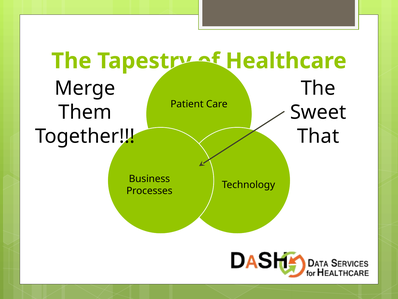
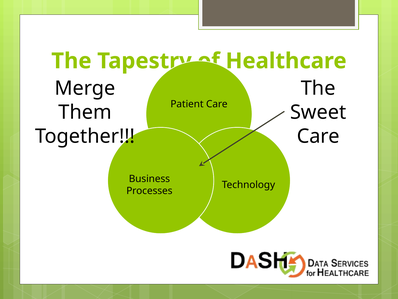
That at (318, 136): That -> Care
